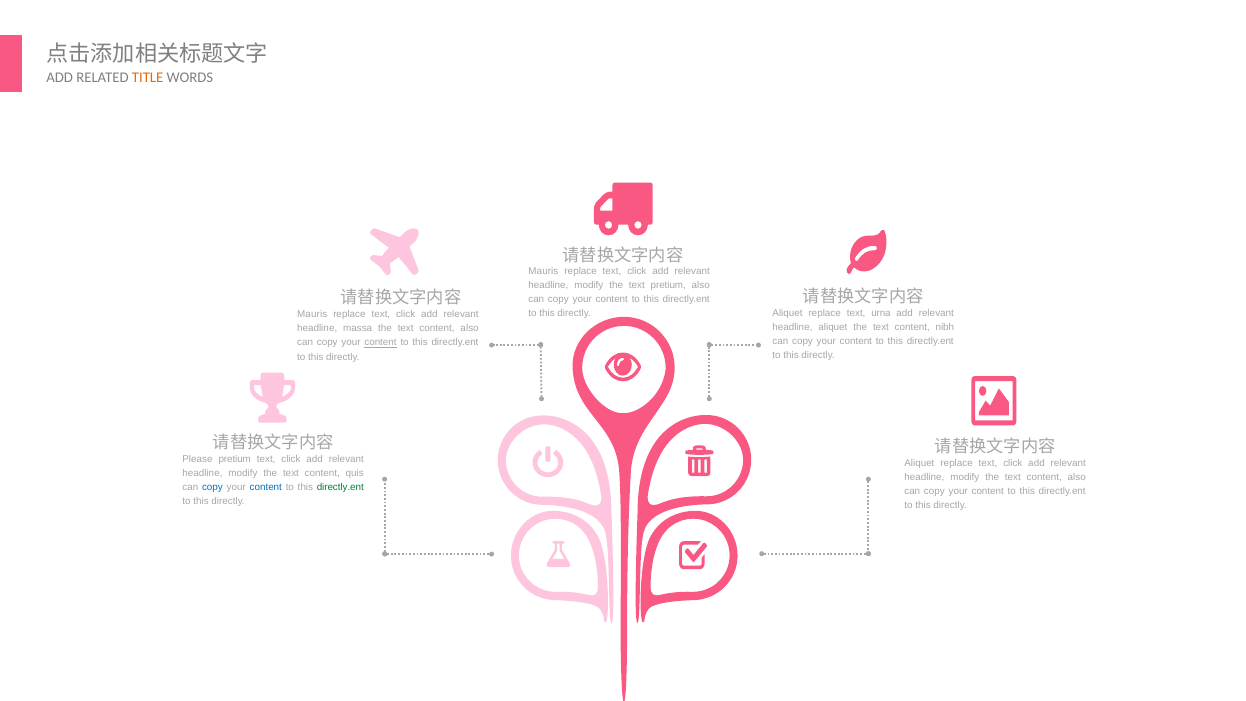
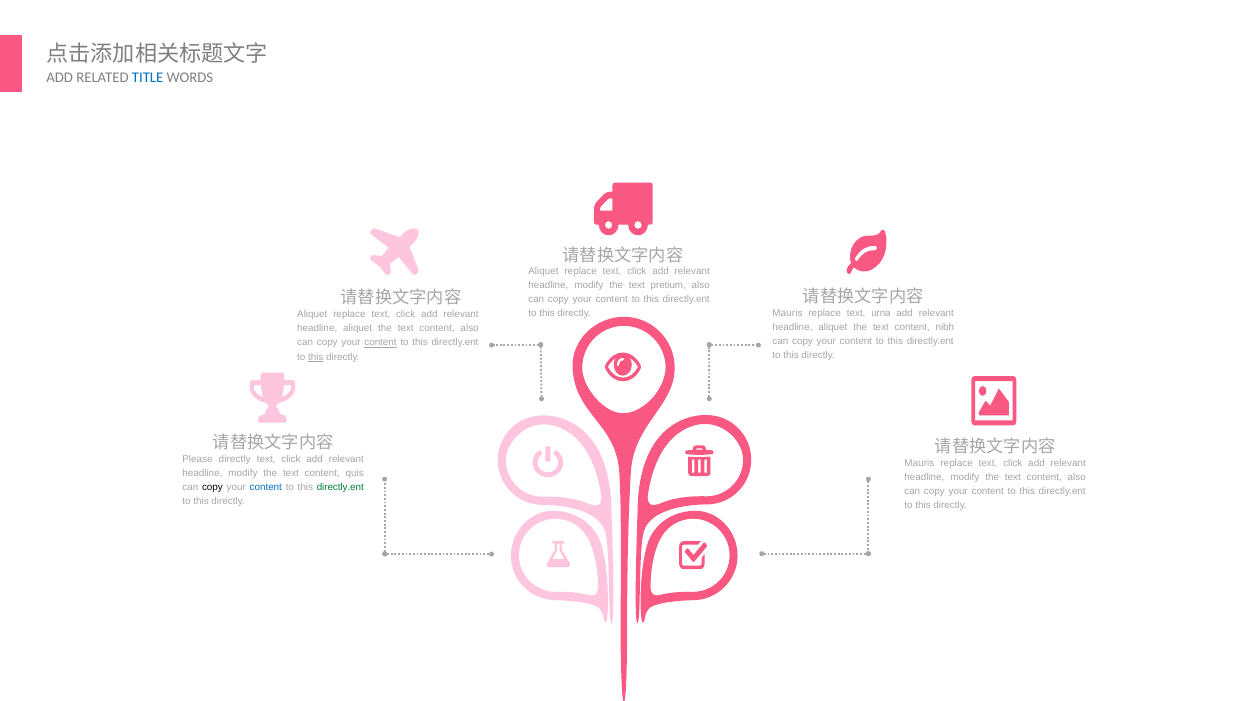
TITLE colour: orange -> blue
Mauris at (543, 271): Mauris -> Aliquet
Aliquet at (788, 313): Aliquet -> Mauris
Mauris at (312, 314): Mauris -> Aliquet
massa at (358, 328): massa -> aliquet
this at (316, 357) underline: none -> present
Please pretium: pretium -> directly
Aliquet at (919, 463): Aliquet -> Mauris
copy at (212, 487) colour: blue -> black
